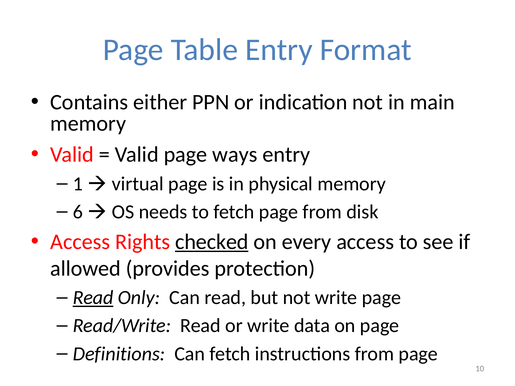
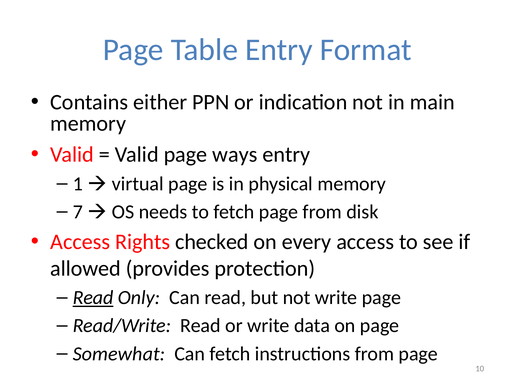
6: 6 -> 7
checked underline: present -> none
Definitions: Definitions -> Somewhat
